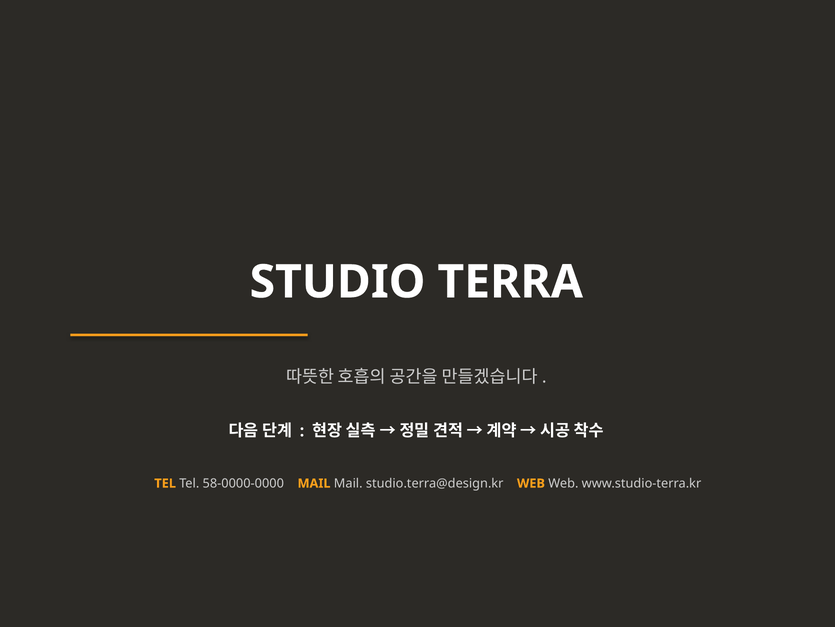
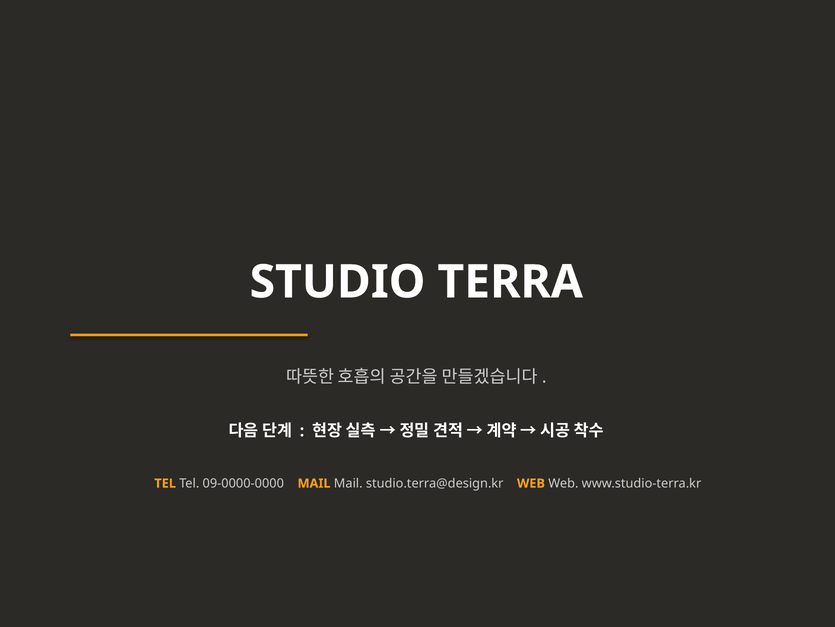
58-0000-0000: 58-0000-0000 -> 09-0000-0000
